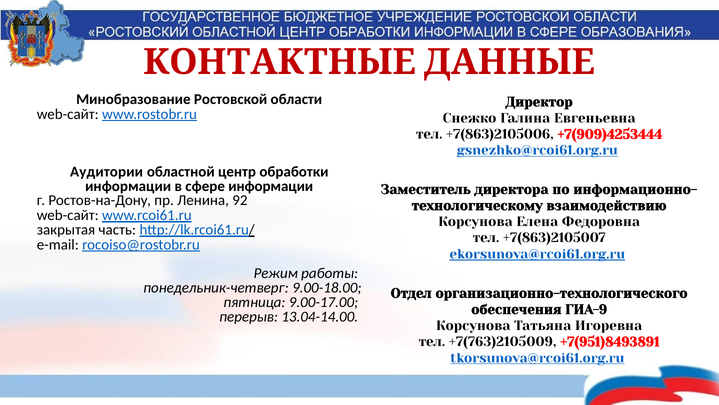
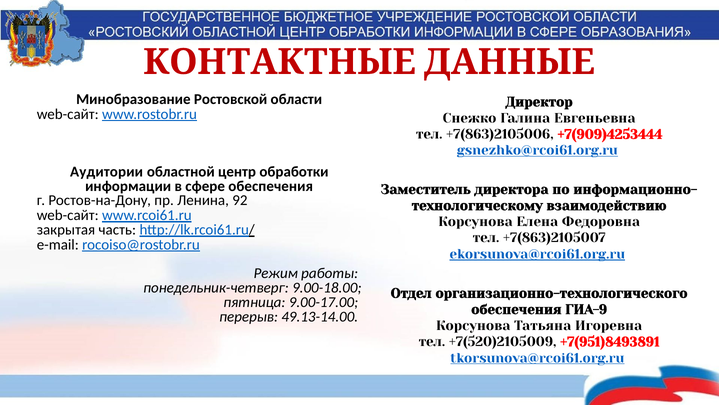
сфере информации: информации -> обеспечения
13.04-14.00: 13.04-14.00 -> 49.13-14.00
+7(763)2105009: +7(763)2105009 -> +7(520)2105009
